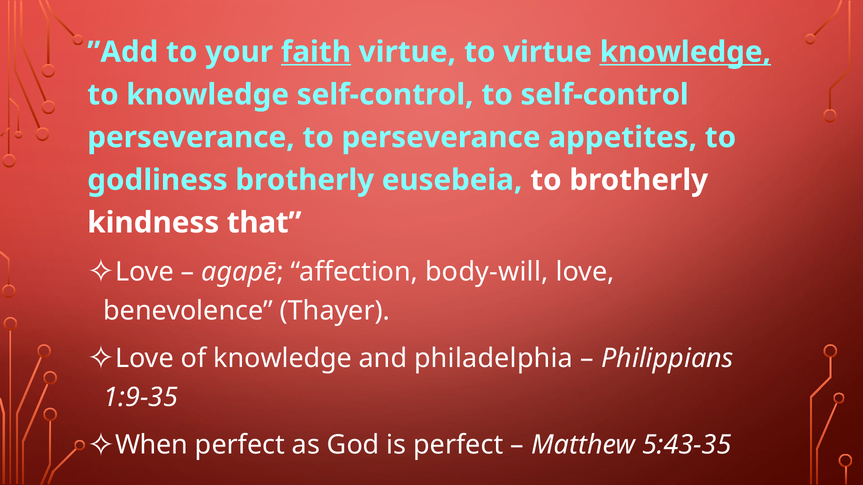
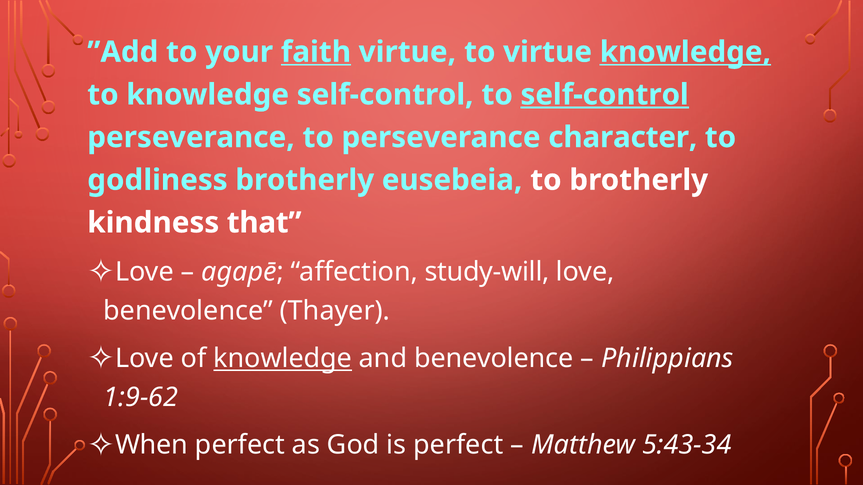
self-control at (605, 95) underline: none -> present
appetites: appetites -> character
body-will: body-will -> study-will
knowledge at (283, 359) underline: none -> present
and philadelphia: philadelphia -> benevolence
1:9-35: 1:9-35 -> 1:9-62
5:43-35: 5:43-35 -> 5:43-34
